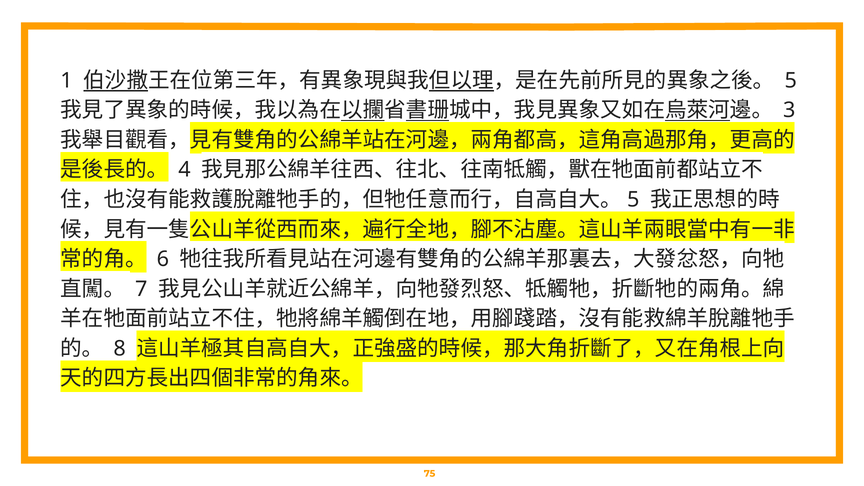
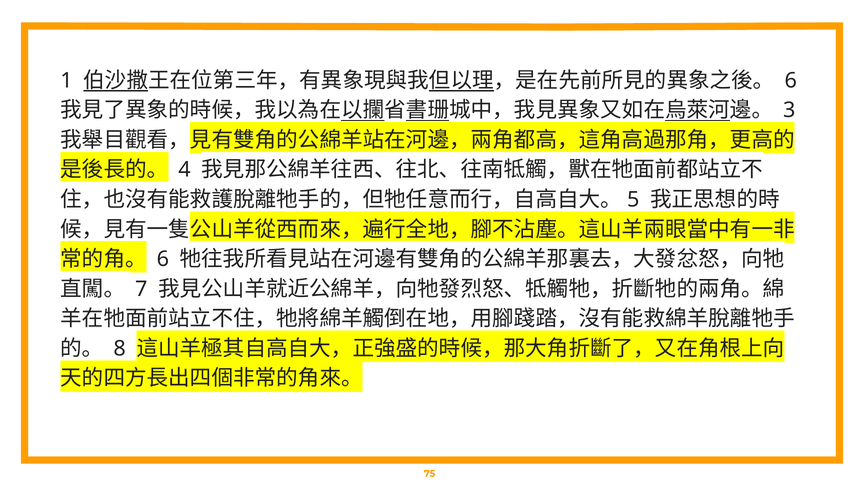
5 at (791, 80): 5 -> 6
